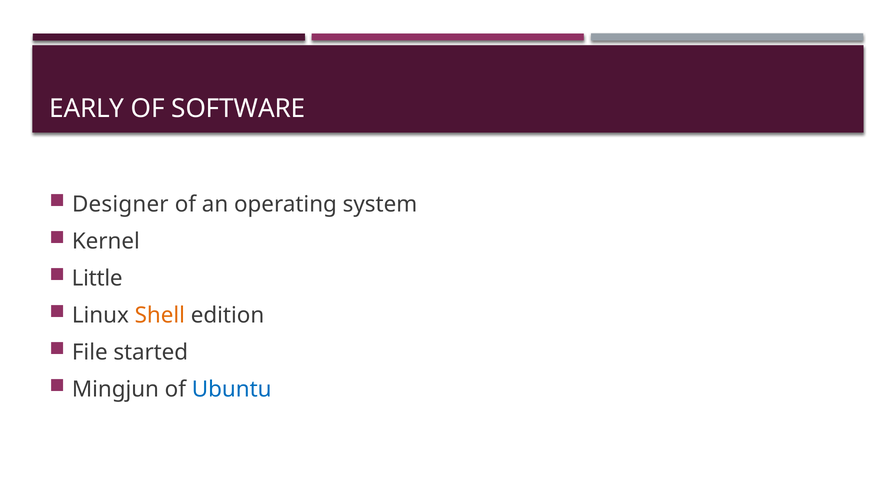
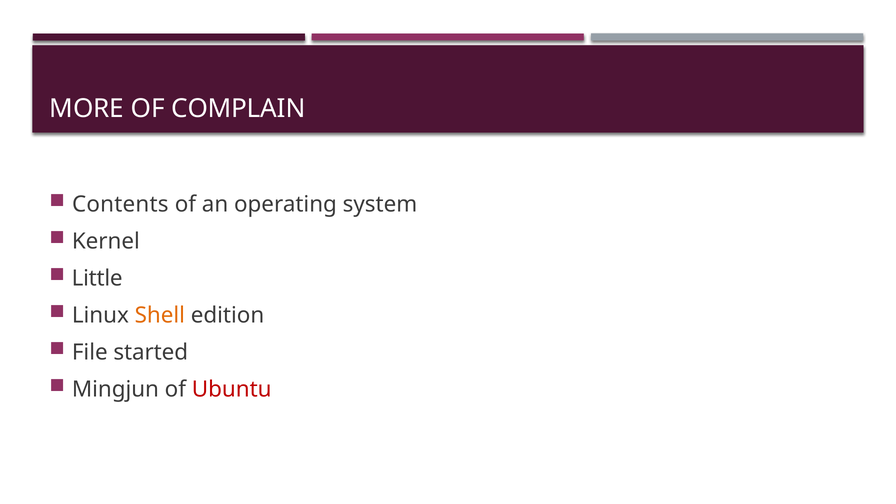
EARLY: EARLY -> MORE
SOFTWARE: SOFTWARE -> COMPLAIN
Designer: Designer -> Contents
Ubuntu colour: blue -> red
